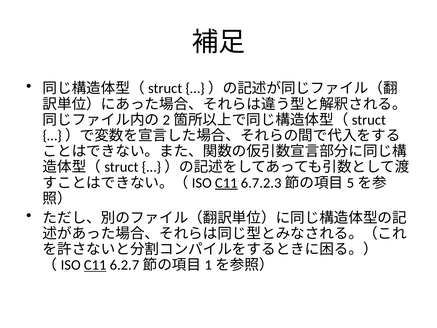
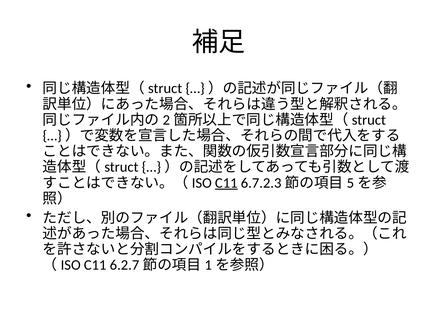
C11 at (95, 265) underline: present -> none
